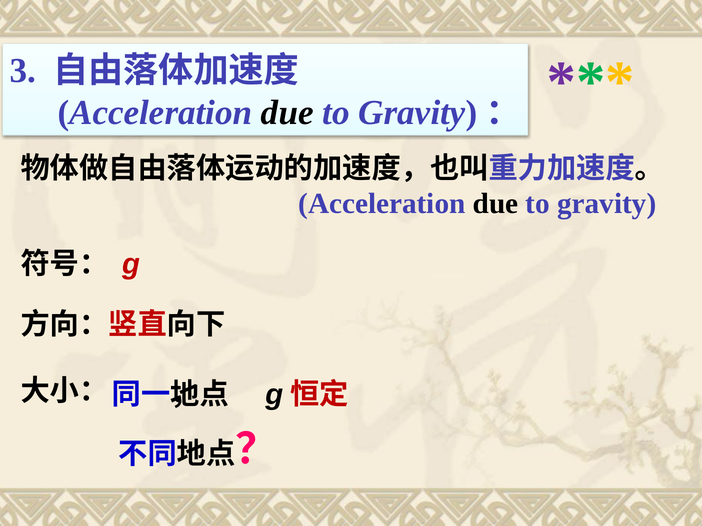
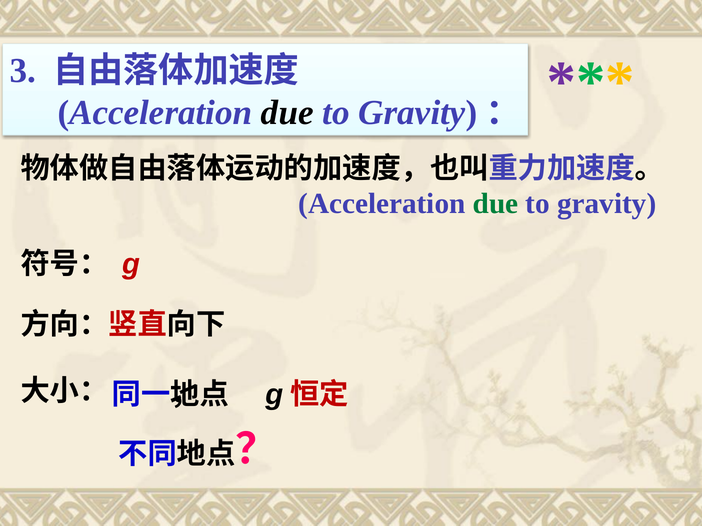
due at (496, 204) colour: black -> green
